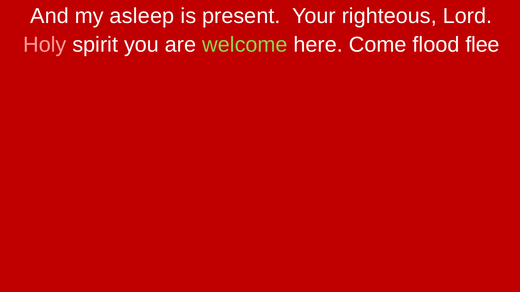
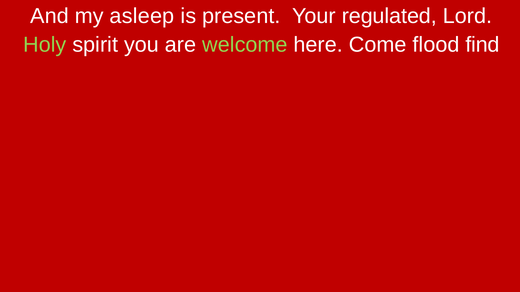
righteous: righteous -> regulated
Holy colour: pink -> light green
flee: flee -> find
